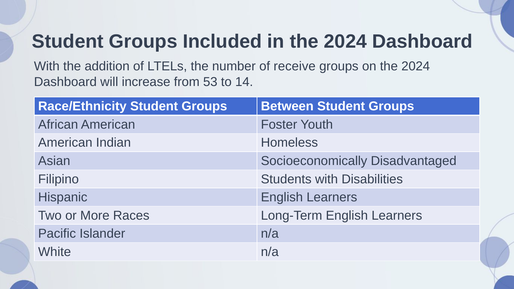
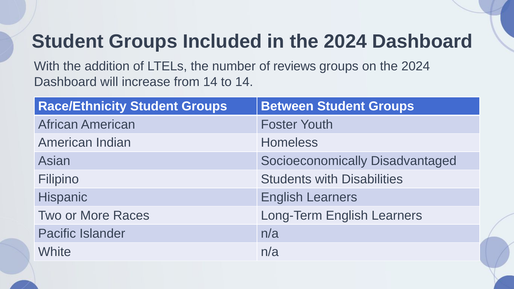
receive: receive -> reviews
from 53: 53 -> 14
